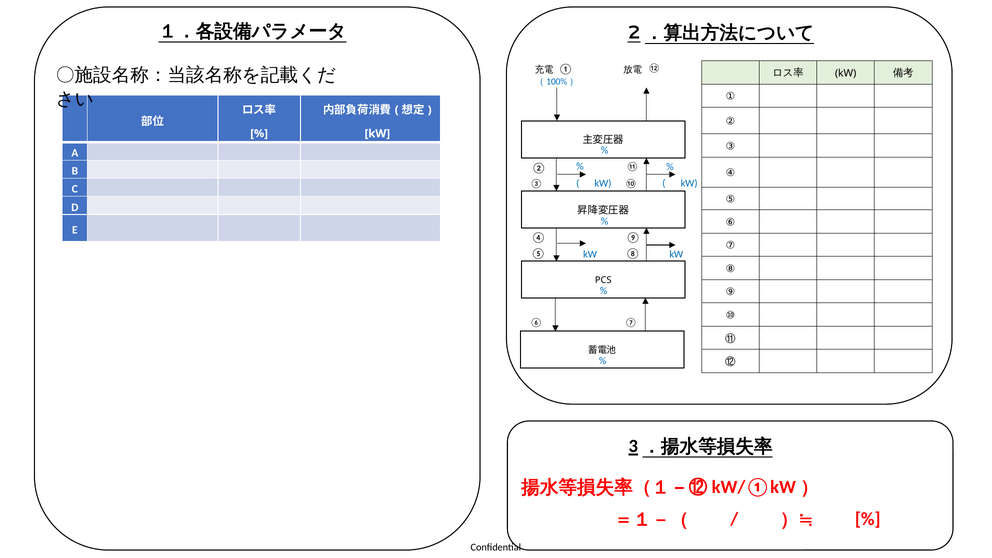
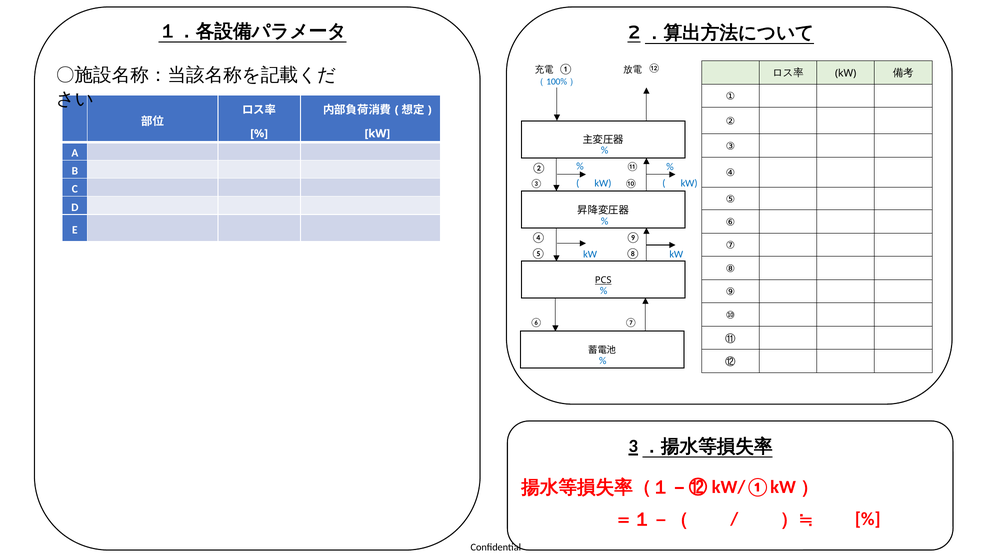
PCS underline: none -> present
